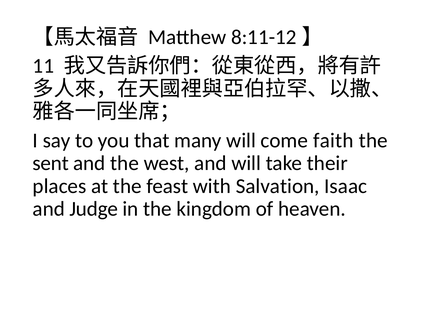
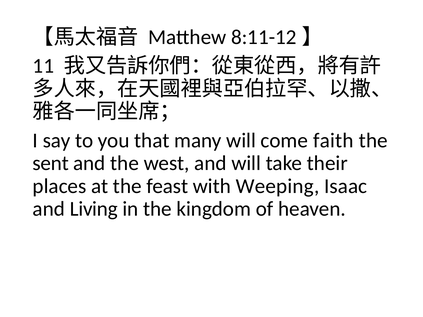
Salvation: Salvation -> Weeping
Judge: Judge -> Living
